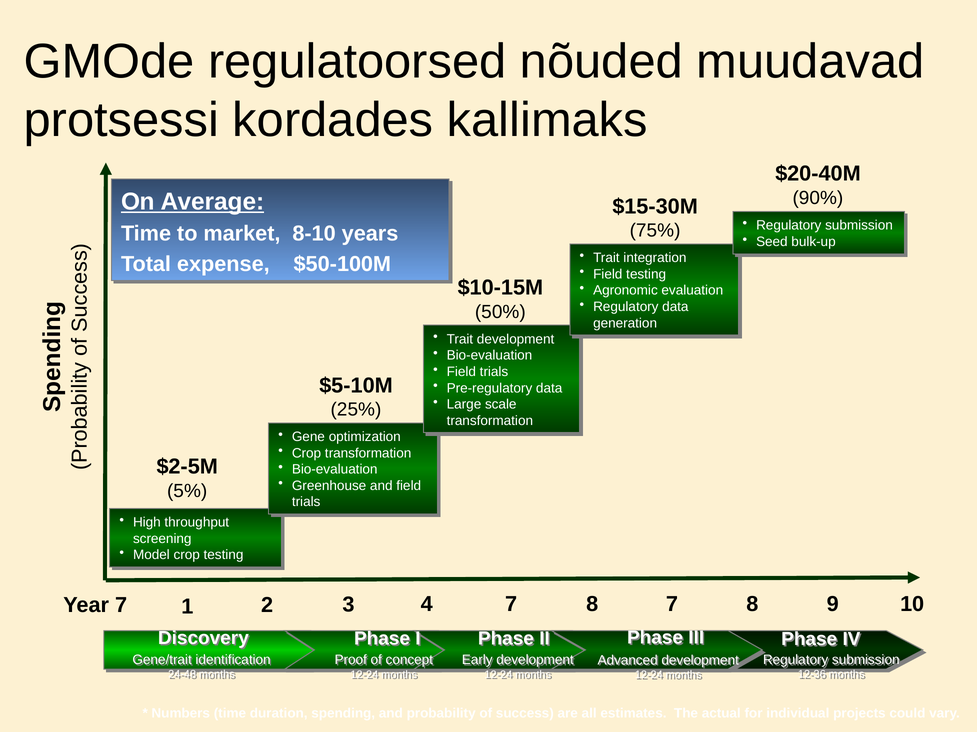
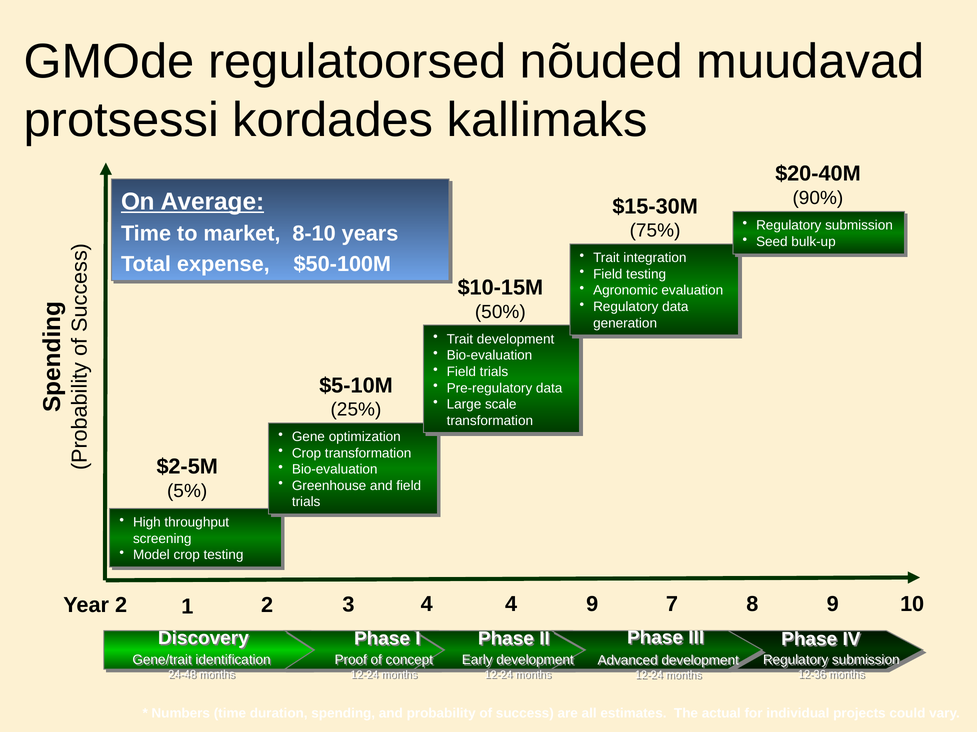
3 7: 7 -> 4
Year 7: 7 -> 2
4 8: 8 -> 9
